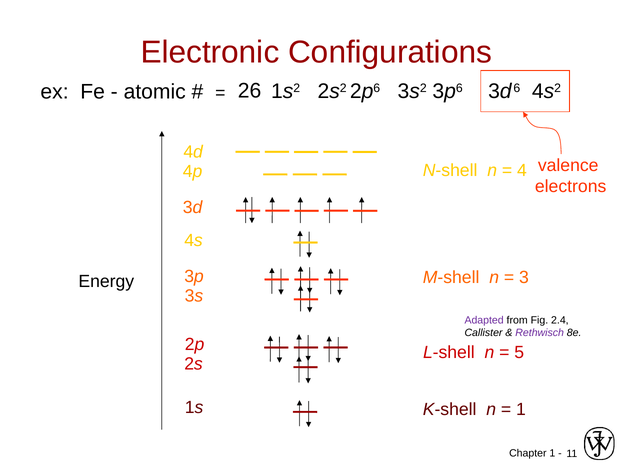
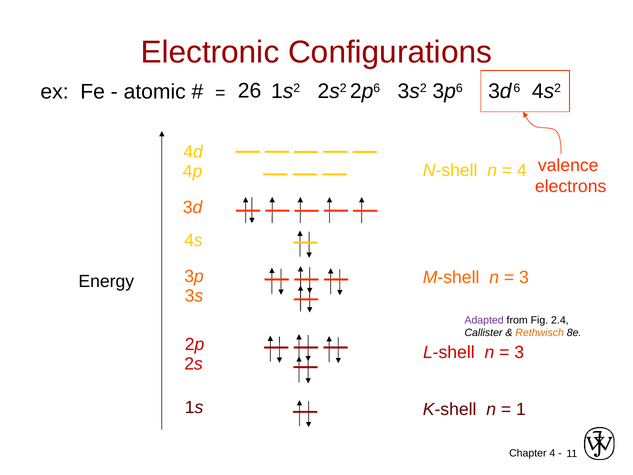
Rethwisch colour: purple -> orange
5 at (519, 352): 5 -> 3
1 at (552, 453): 1 -> 4
